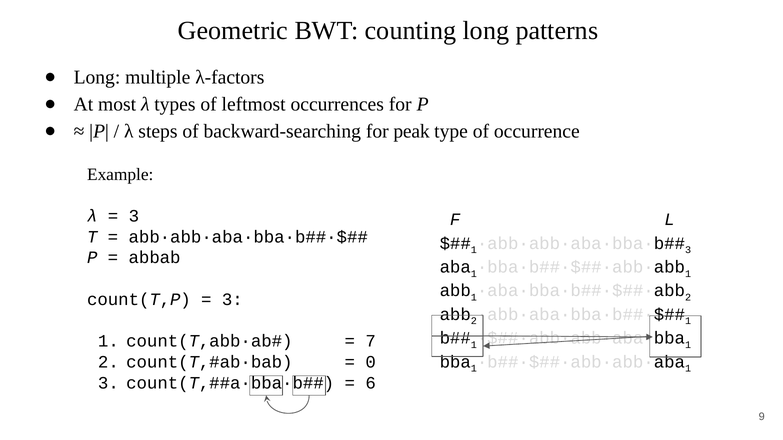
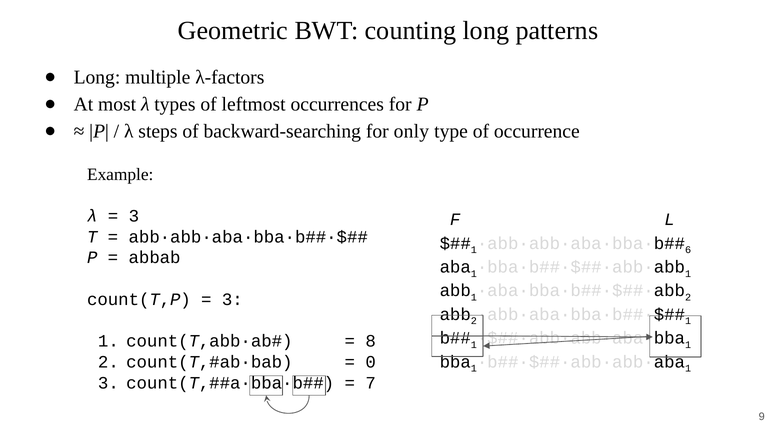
peak: peak -> only
3 at (688, 250): 3 -> 6
7: 7 -> 8
6: 6 -> 7
